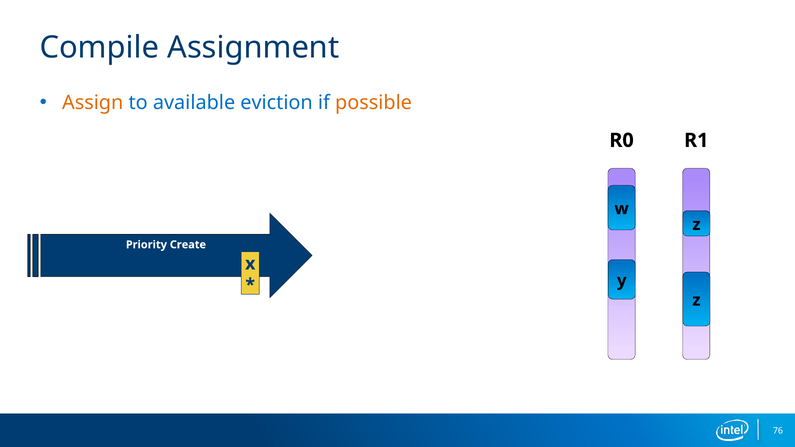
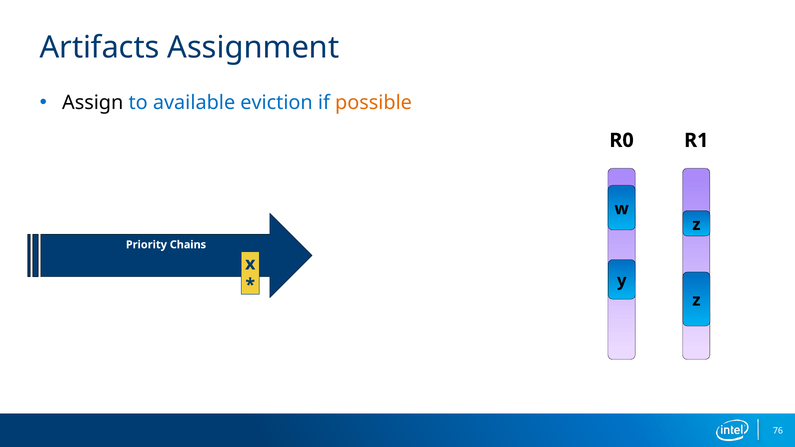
Compile: Compile -> Artifacts
Assign colour: orange -> black
Create: Create -> Chains
